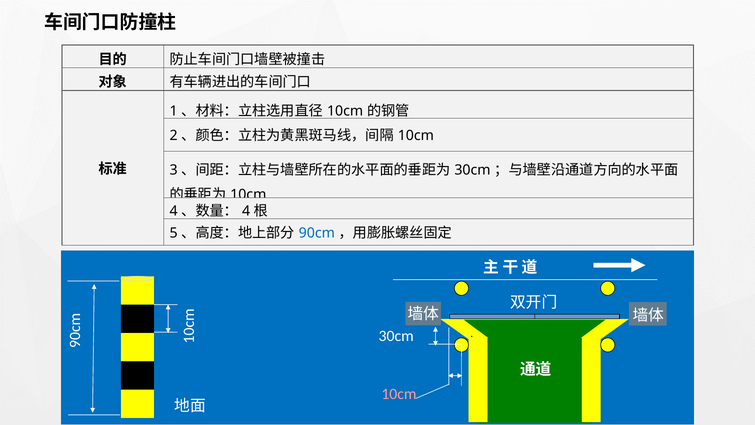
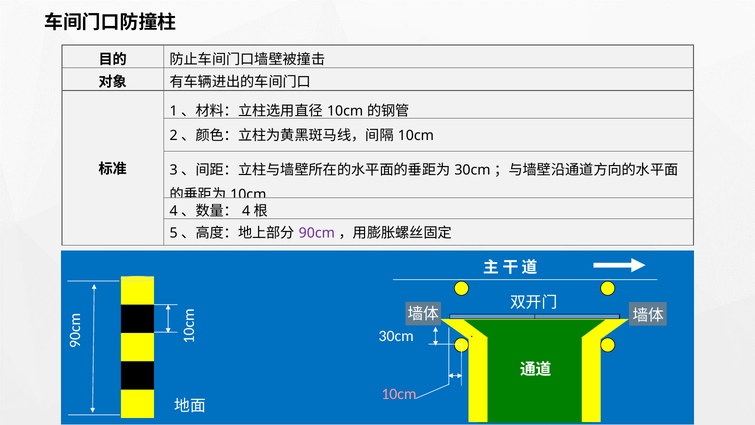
90cm colour: blue -> purple
